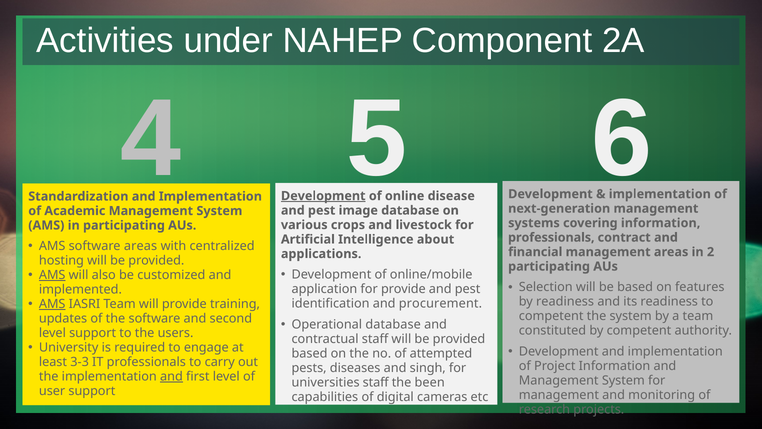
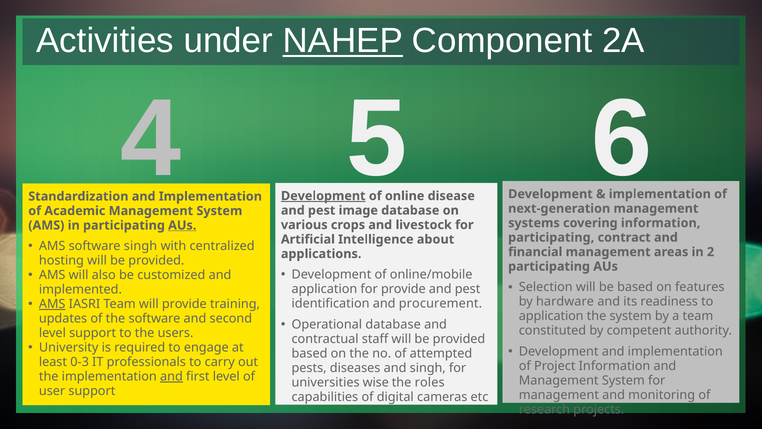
NAHEP underline: none -> present
AUs at (182, 225) underline: none -> present
professionals at (551, 237): professionals -> participating
software areas: areas -> singh
AMS at (52, 275) underline: present -> none
by readiness: readiness -> hardware
competent at (551, 316): competent -> application
3-3: 3-3 -> 0-3
universities staff: staff -> wise
been: been -> roles
